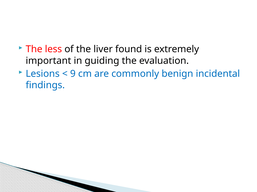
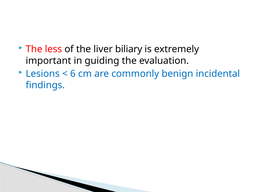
found: found -> biliary
9: 9 -> 6
